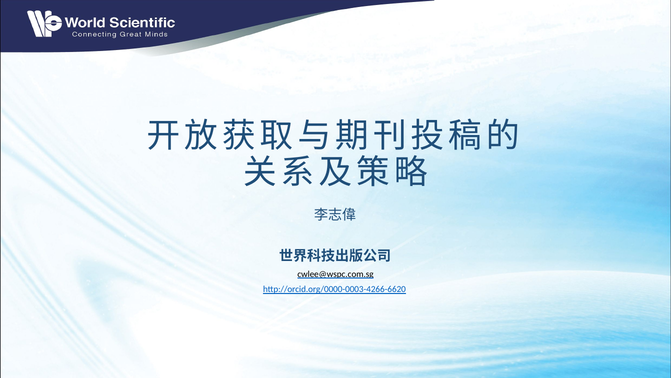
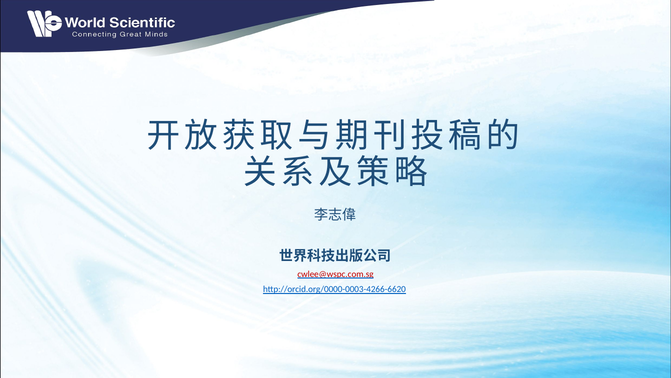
cwlee@wspc.com.sg colour: black -> red
